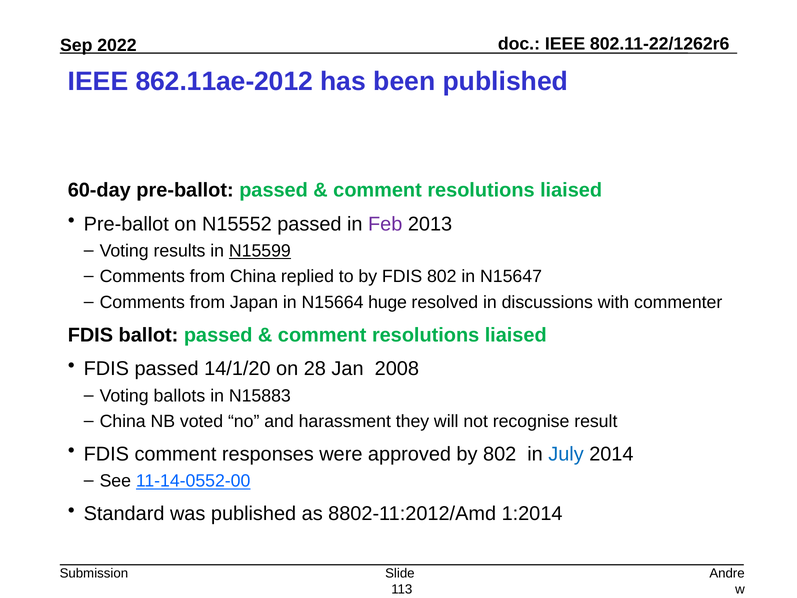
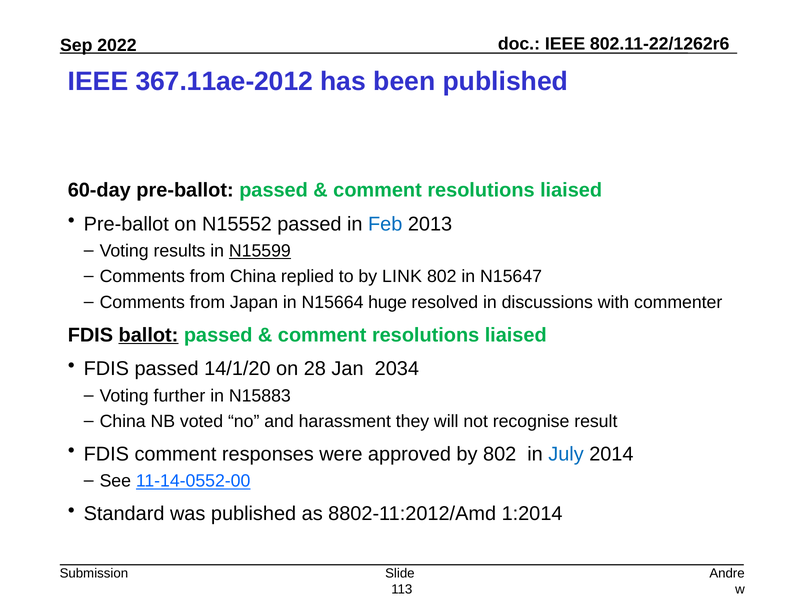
862.11ae-2012: 862.11ae-2012 -> 367.11ae-2012
Feb colour: purple -> blue
by FDIS: FDIS -> LINK
ballot underline: none -> present
2008: 2008 -> 2034
ballots: ballots -> further
